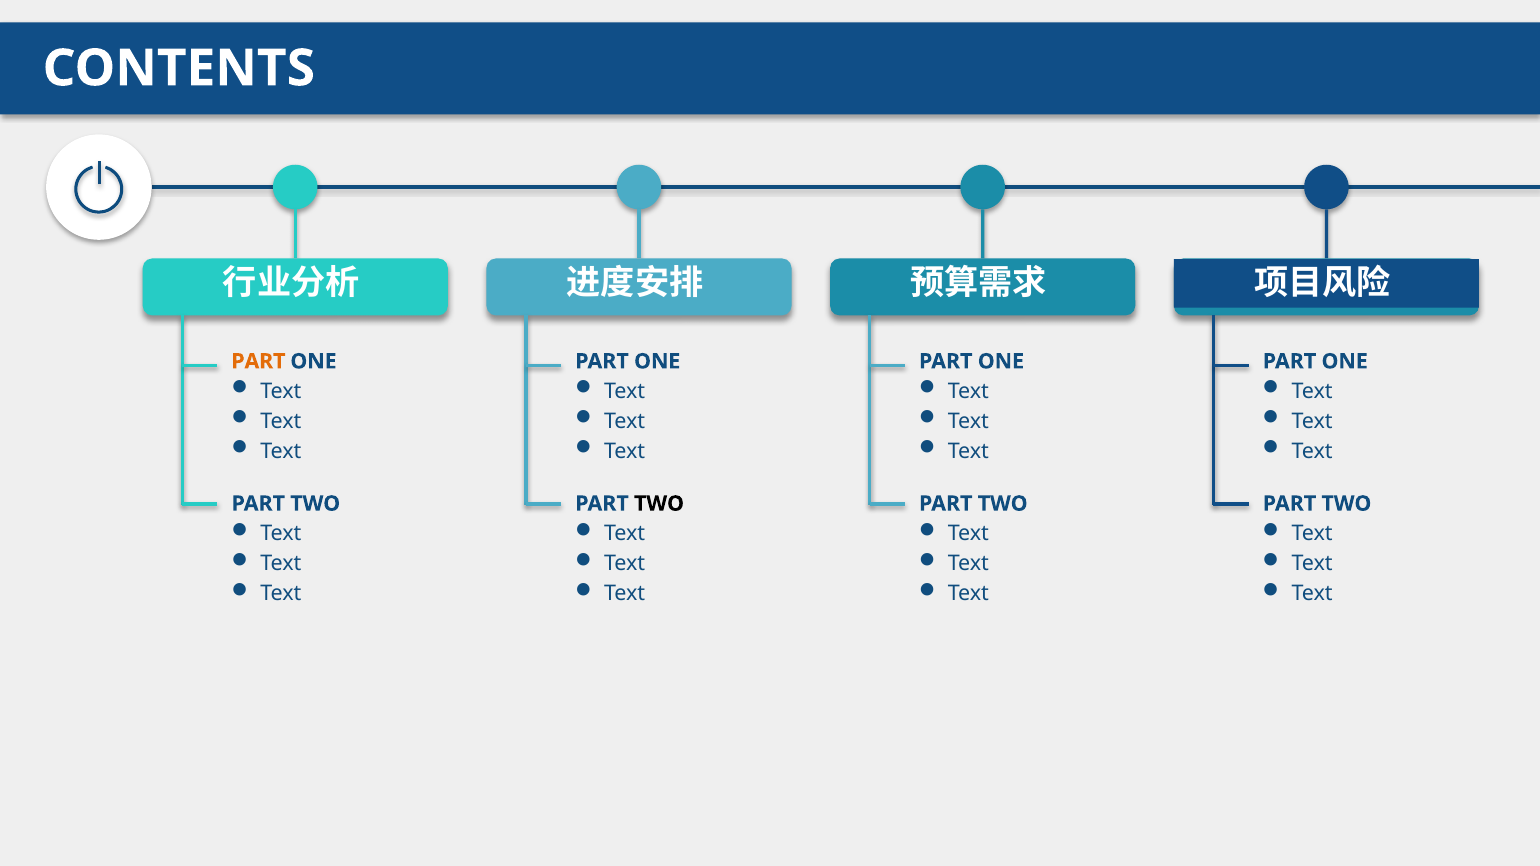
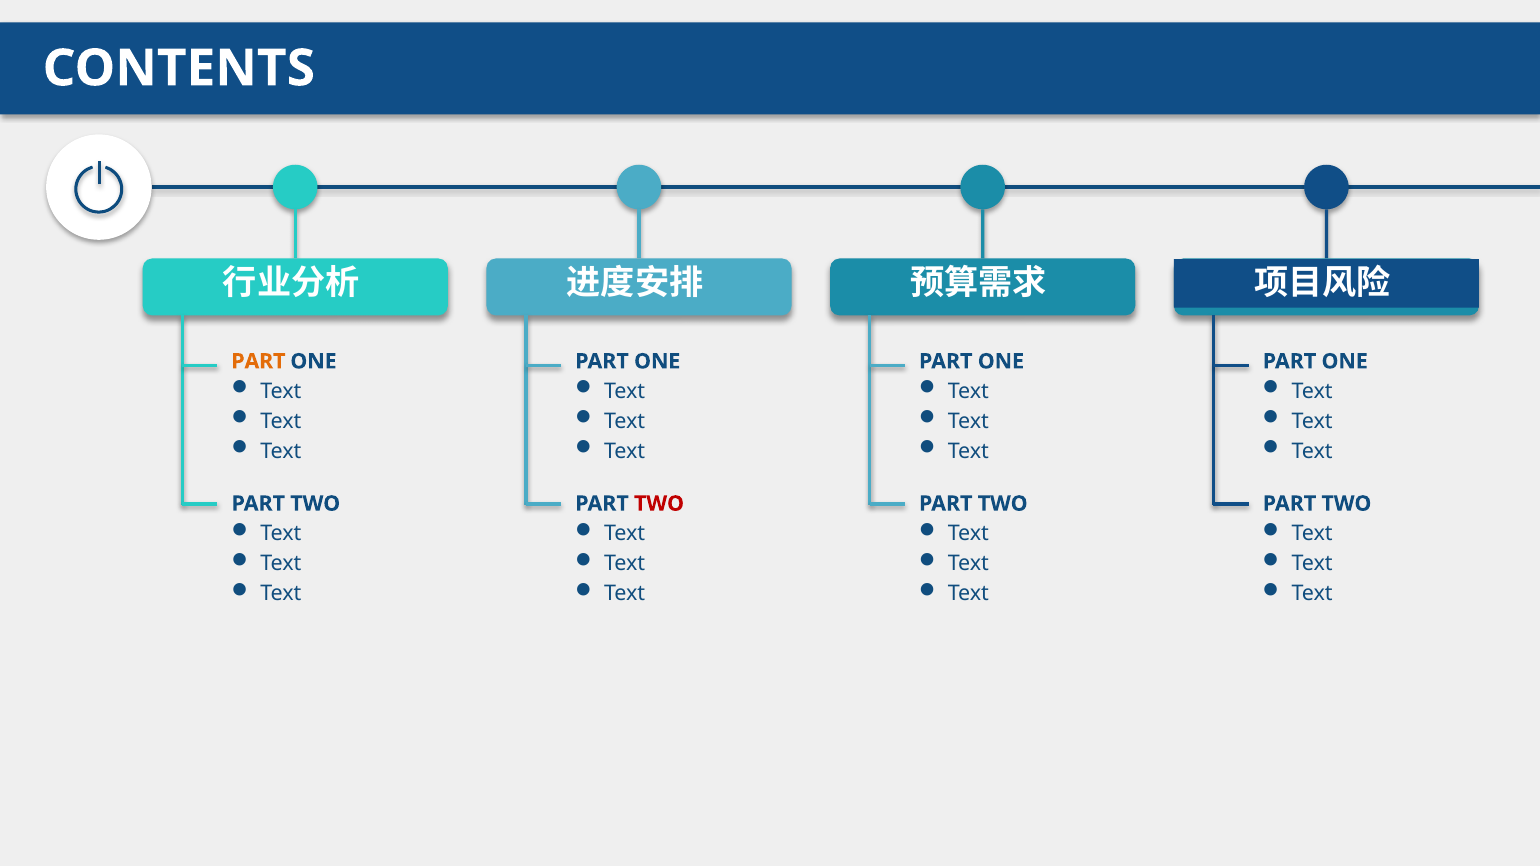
TWO at (659, 504) colour: black -> red
